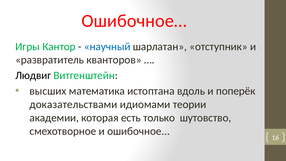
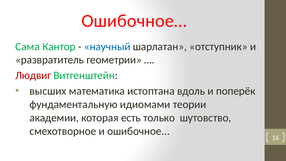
Игры: Игры -> Сама
кванторов: кванторов -> геометрии
Людвиг colour: black -> red
доказательствами: доказательствами -> фундаментальную
